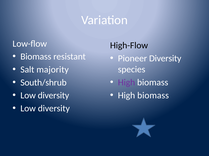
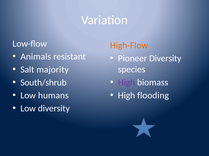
High-Flow colour: black -> orange
Biomass at (36, 57): Biomass -> Animals
biomass at (153, 96): biomass -> flooding
diversity at (53, 96): diversity -> humans
